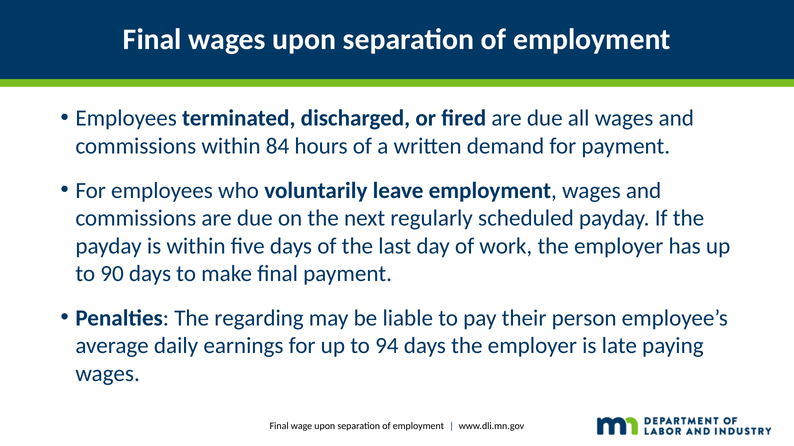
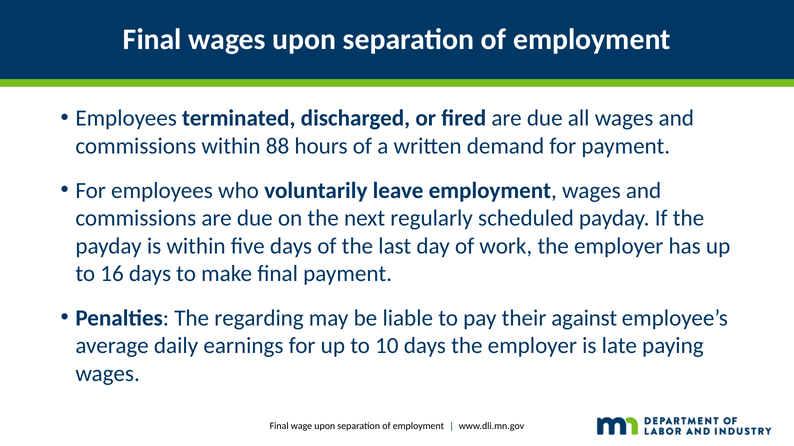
84: 84 -> 88
90: 90 -> 16
person: person -> against
94: 94 -> 10
